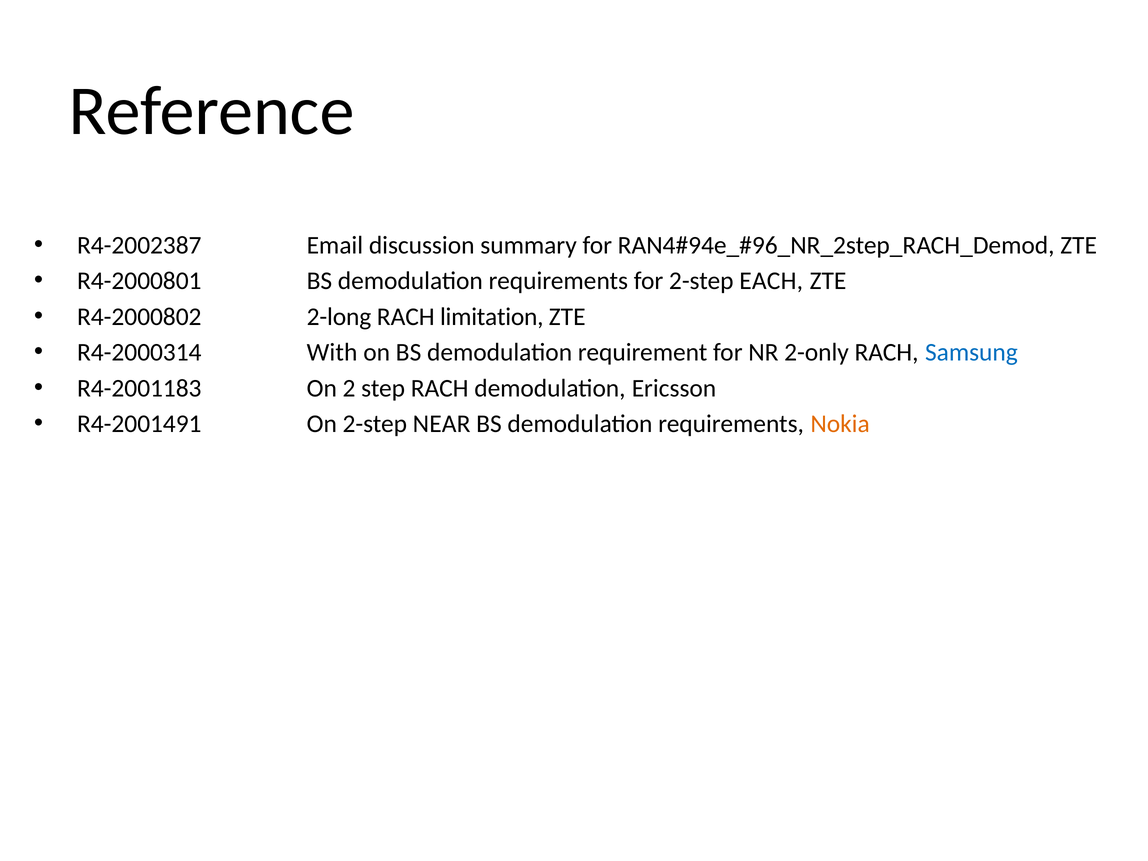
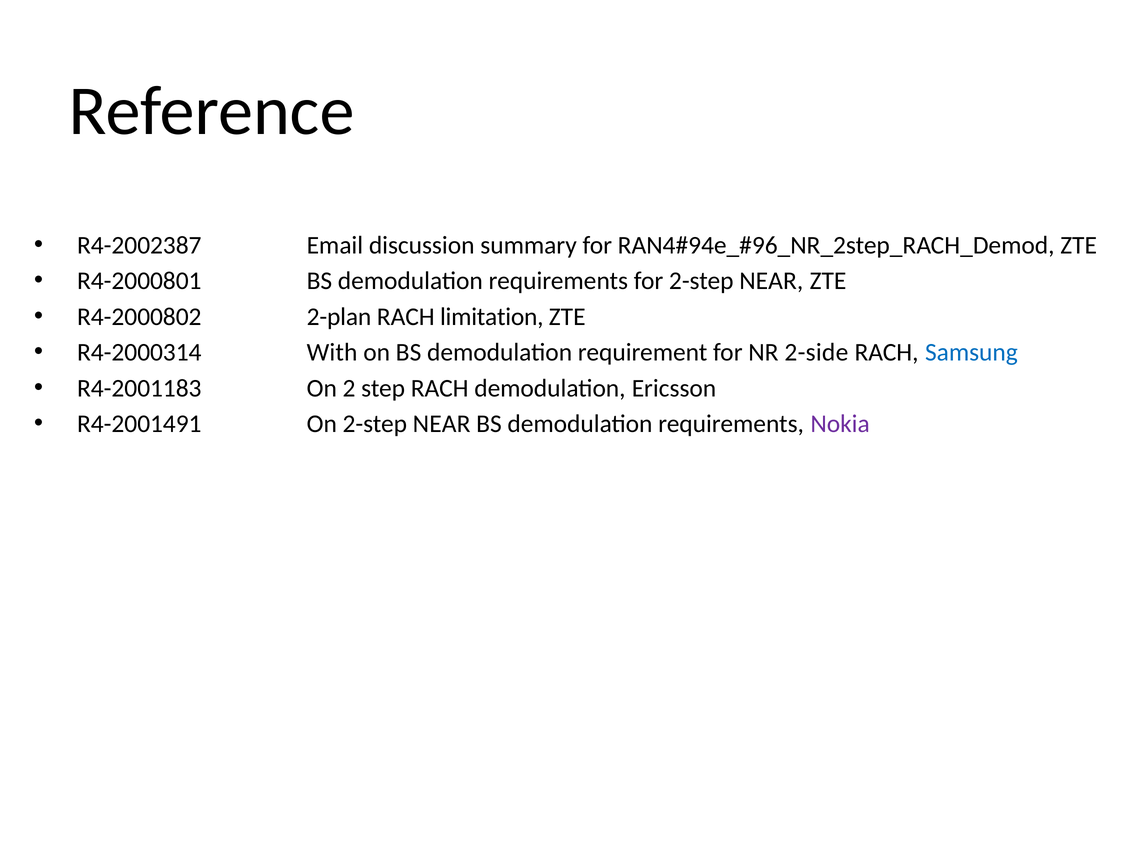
for 2-step EACH: EACH -> NEAR
2-long: 2-long -> 2-plan
2-only: 2-only -> 2-side
Nokia colour: orange -> purple
